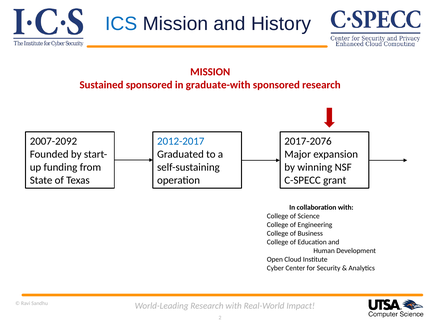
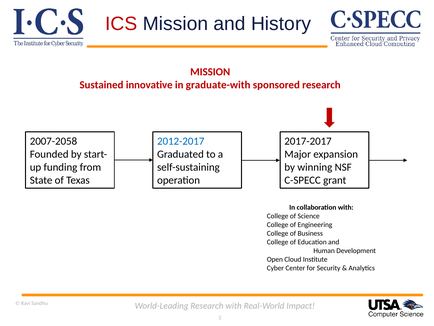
ICS colour: blue -> red
Sustained sponsored: sponsored -> innovative
2007-2092: 2007-2092 -> 2007-2058
2017-2076: 2017-2076 -> 2017-2017
